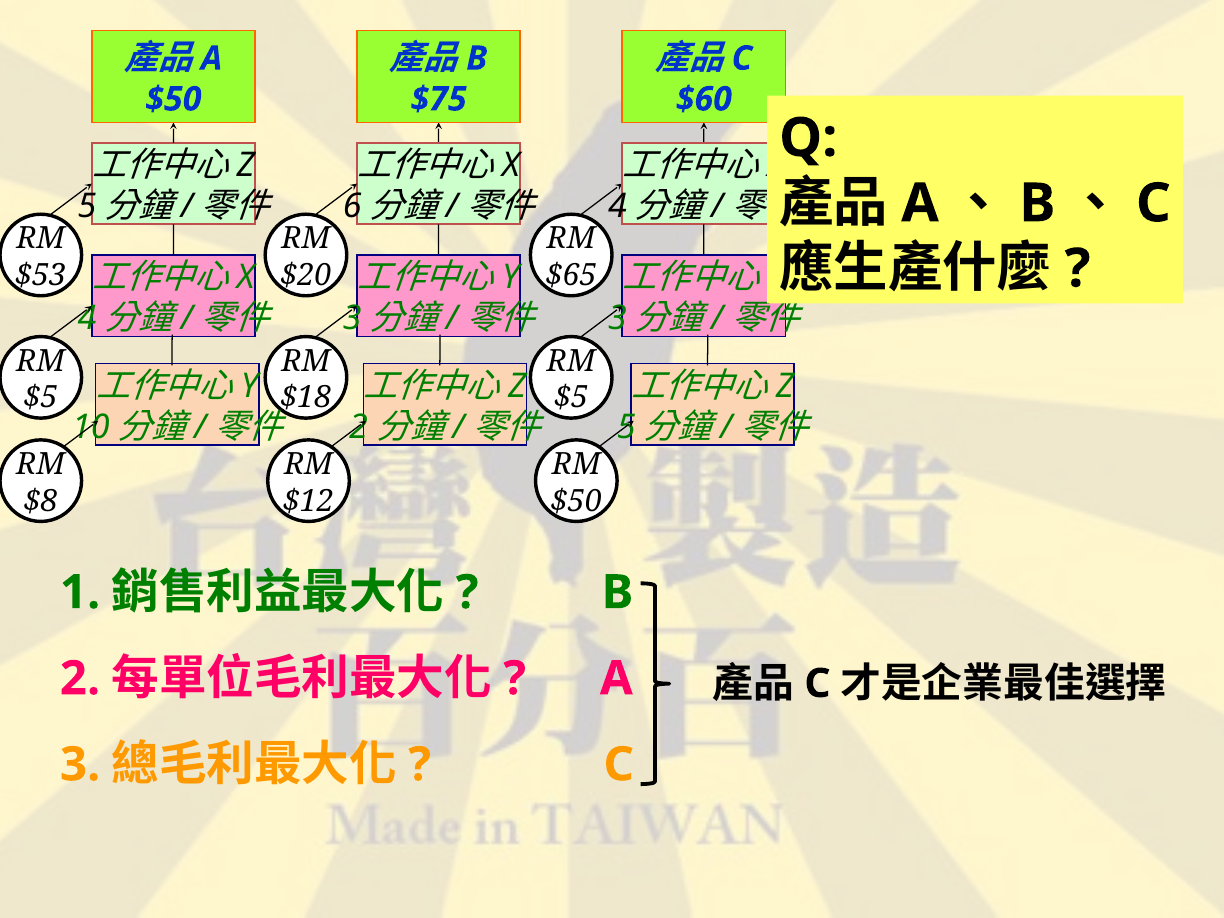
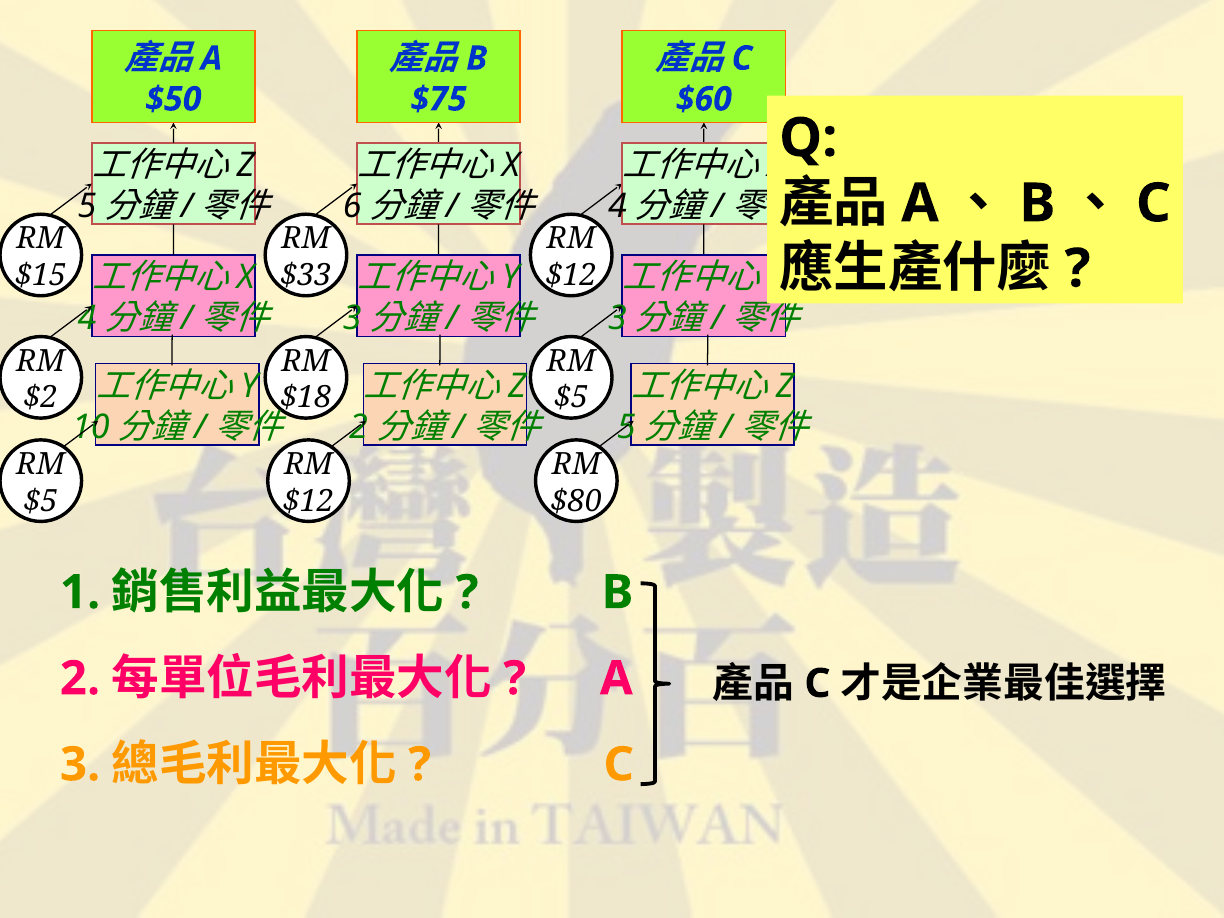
$53: $53 -> $15
$20: $20 -> $33
$65 at (571, 275): $65 -> $12
$5 at (41, 398): $5 -> $2
$8 at (41, 501): $8 -> $5
$50 at (576, 501): $50 -> $80
